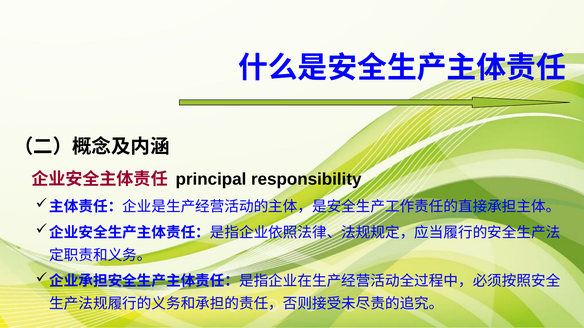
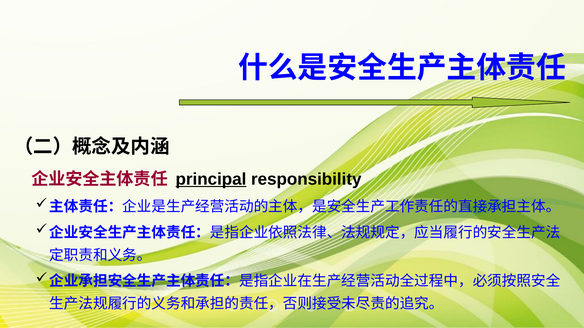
principal underline: none -> present
